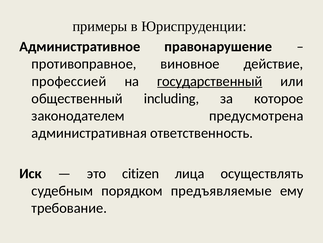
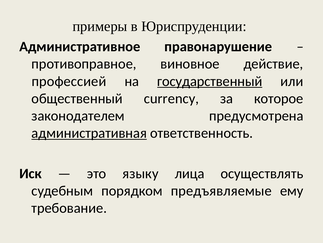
including: including -> currency
административная underline: none -> present
citizen: citizen -> языку
